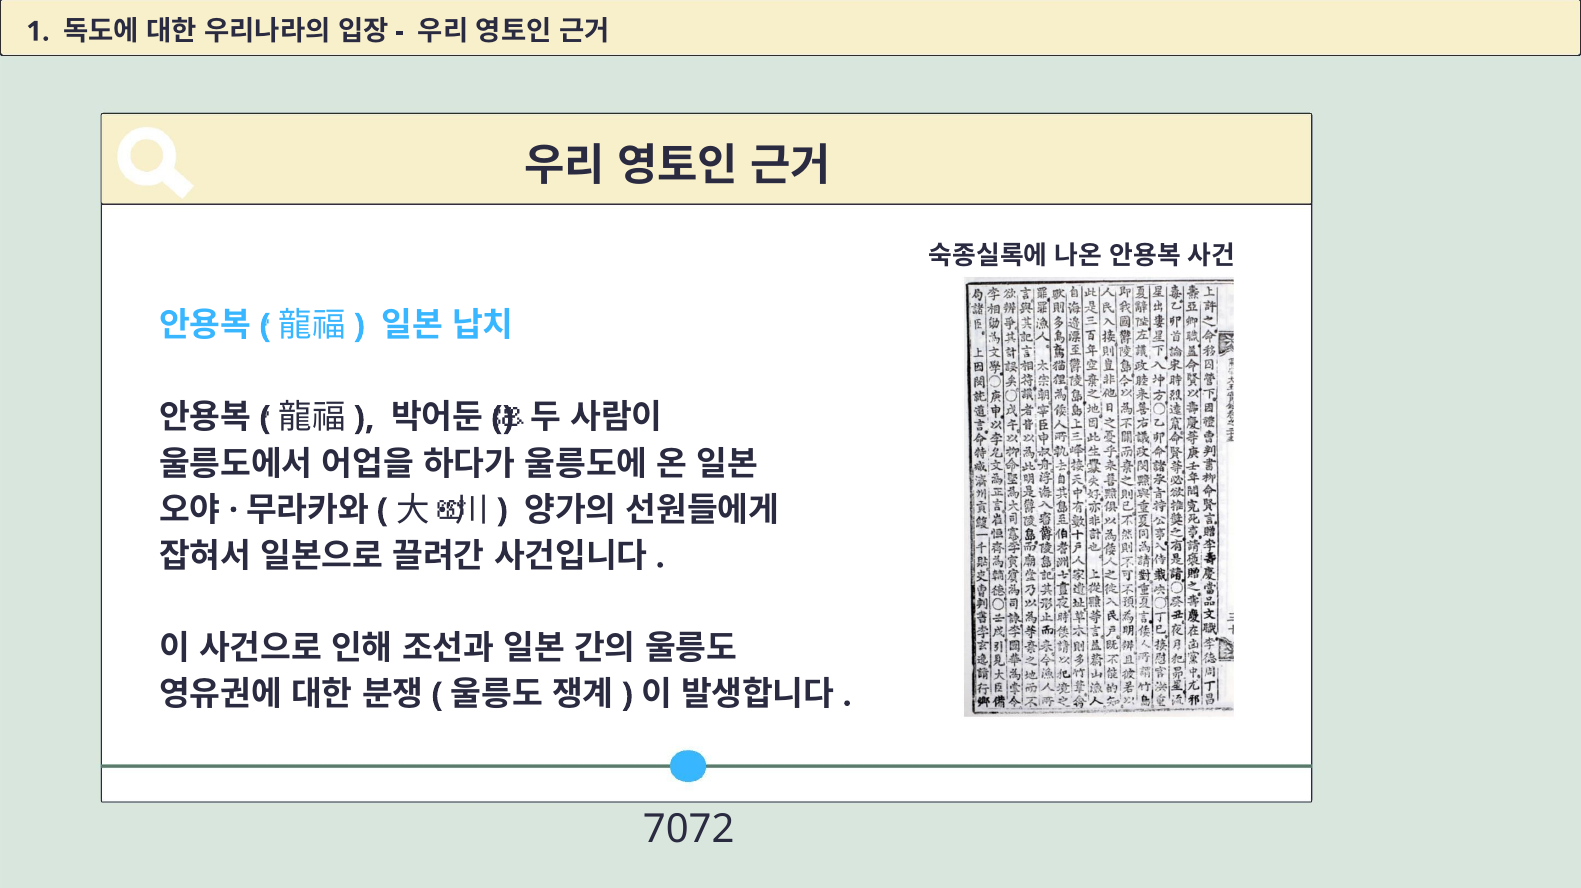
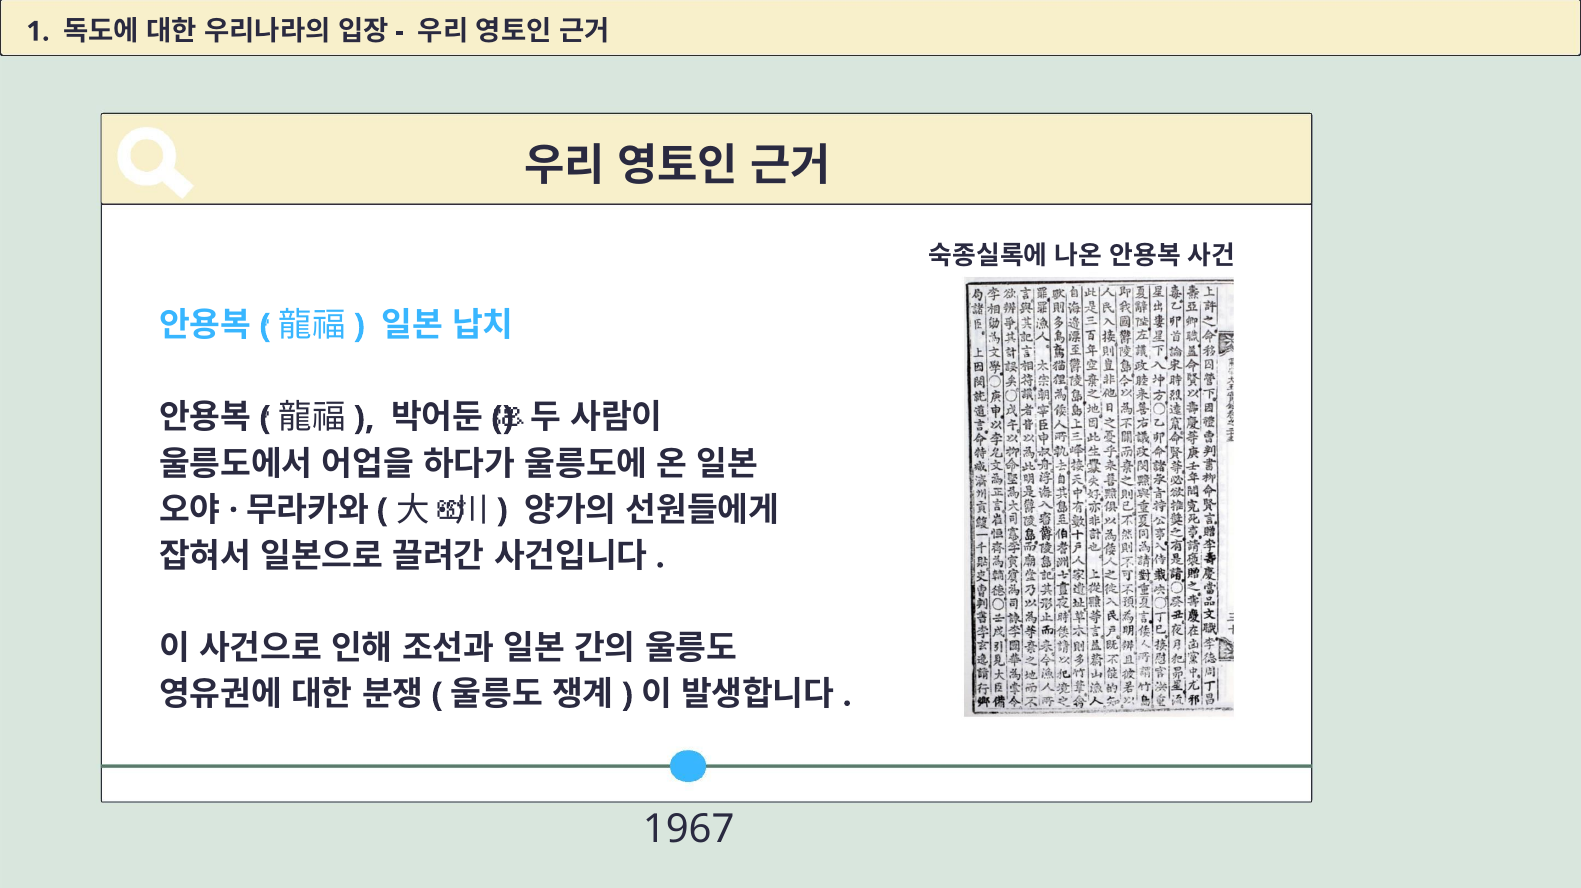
7072: 7072 -> 1967
